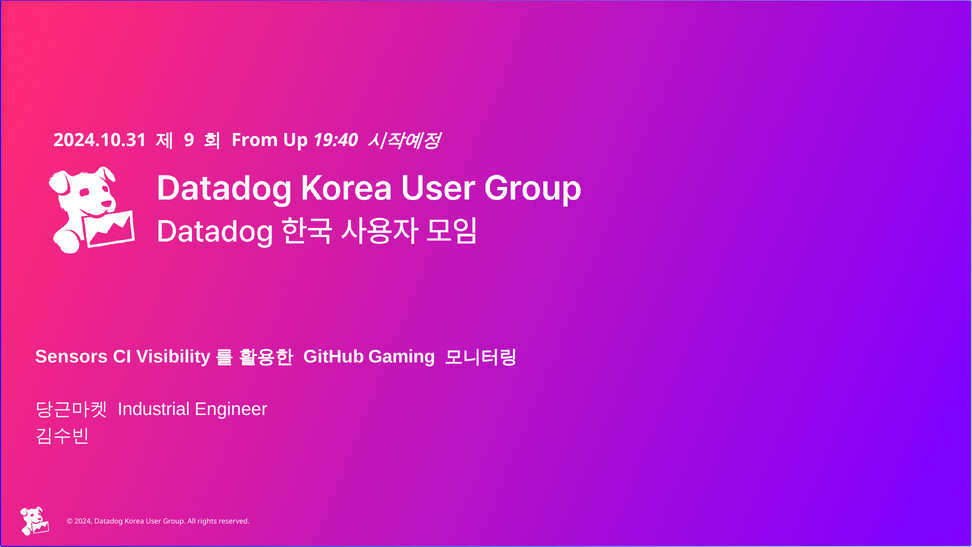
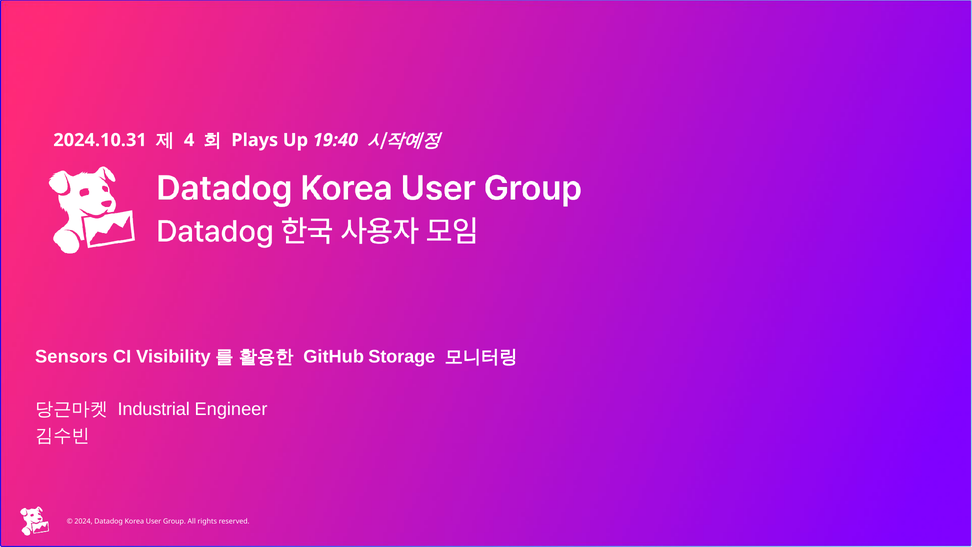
9: 9 -> 4
From: From -> Plays
Gaming: Gaming -> Storage
